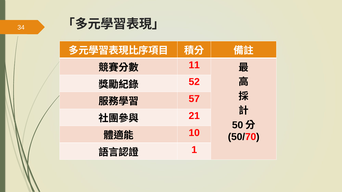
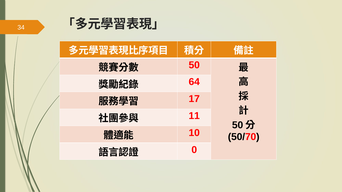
11 at (194, 65): 11 -> 50
52: 52 -> 64
57: 57 -> 17
21: 21 -> 11
1: 1 -> 0
